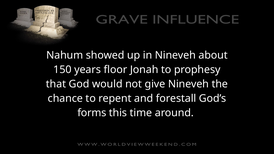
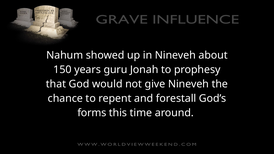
floor: floor -> guru
